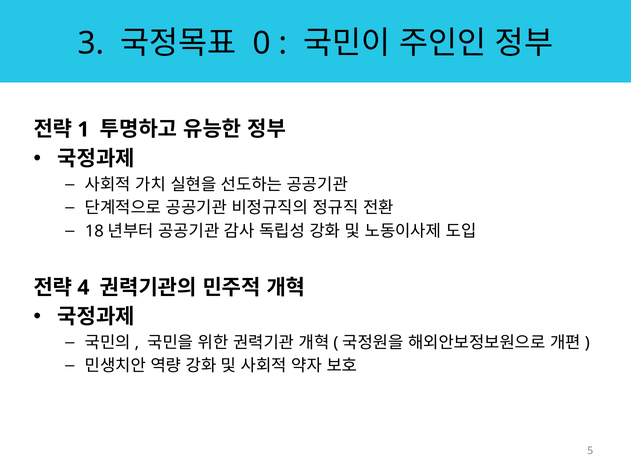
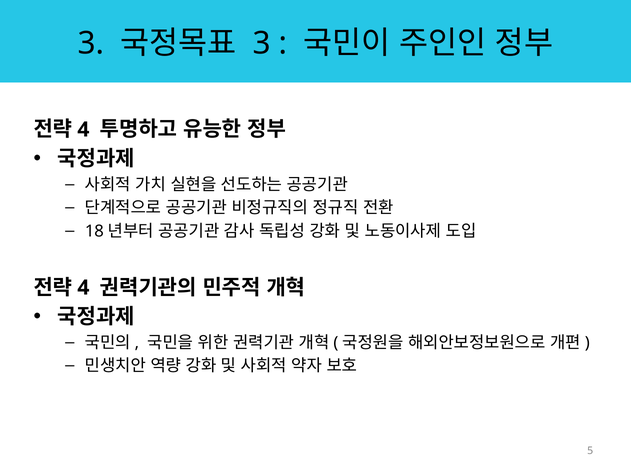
0 at (262, 43): 0 -> 3
1 at (83, 130): 1 -> 4
